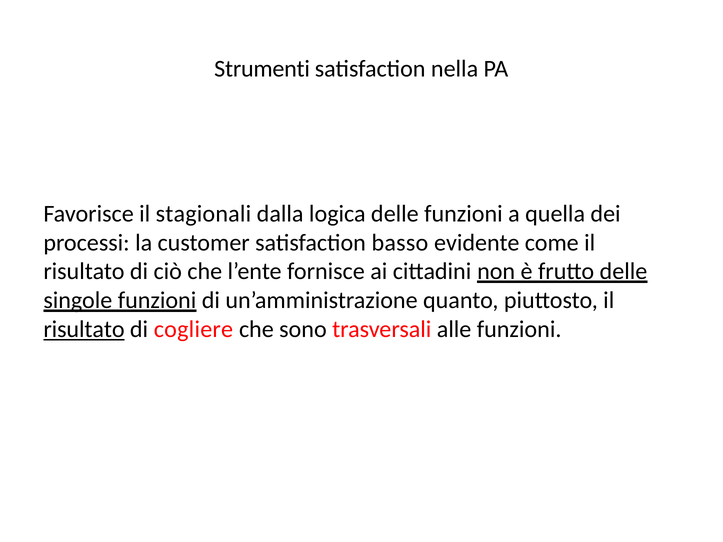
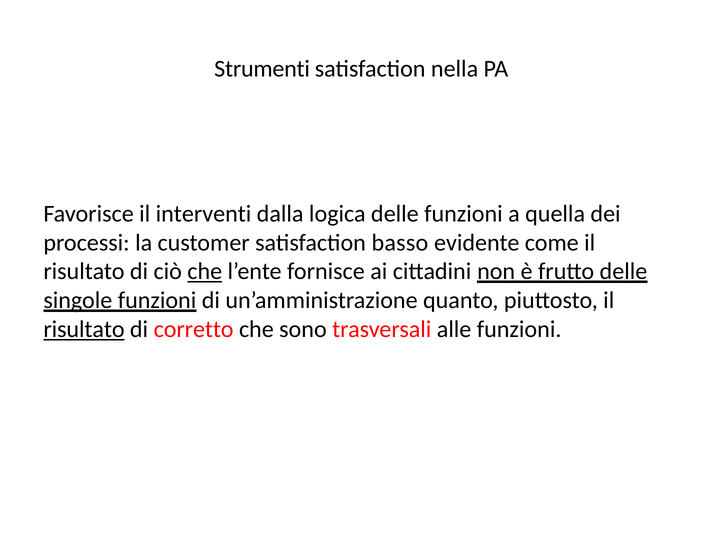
stagionali: stagionali -> interventi
che at (205, 272) underline: none -> present
cogliere: cogliere -> corretto
